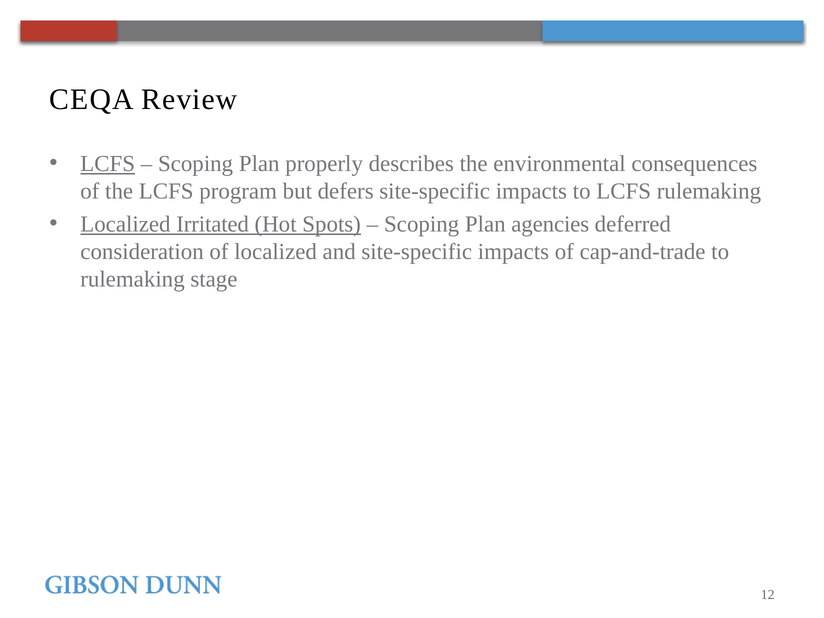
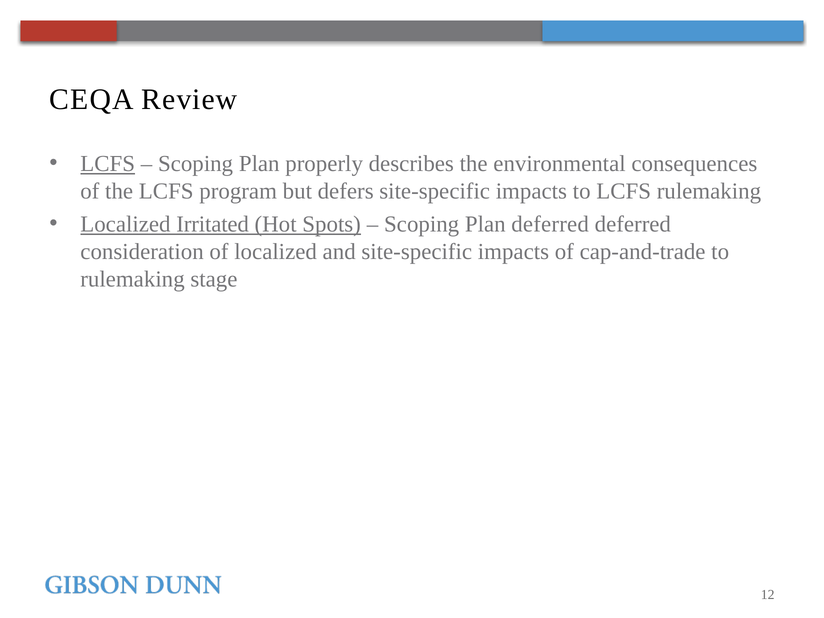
Plan agencies: agencies -> deferred
